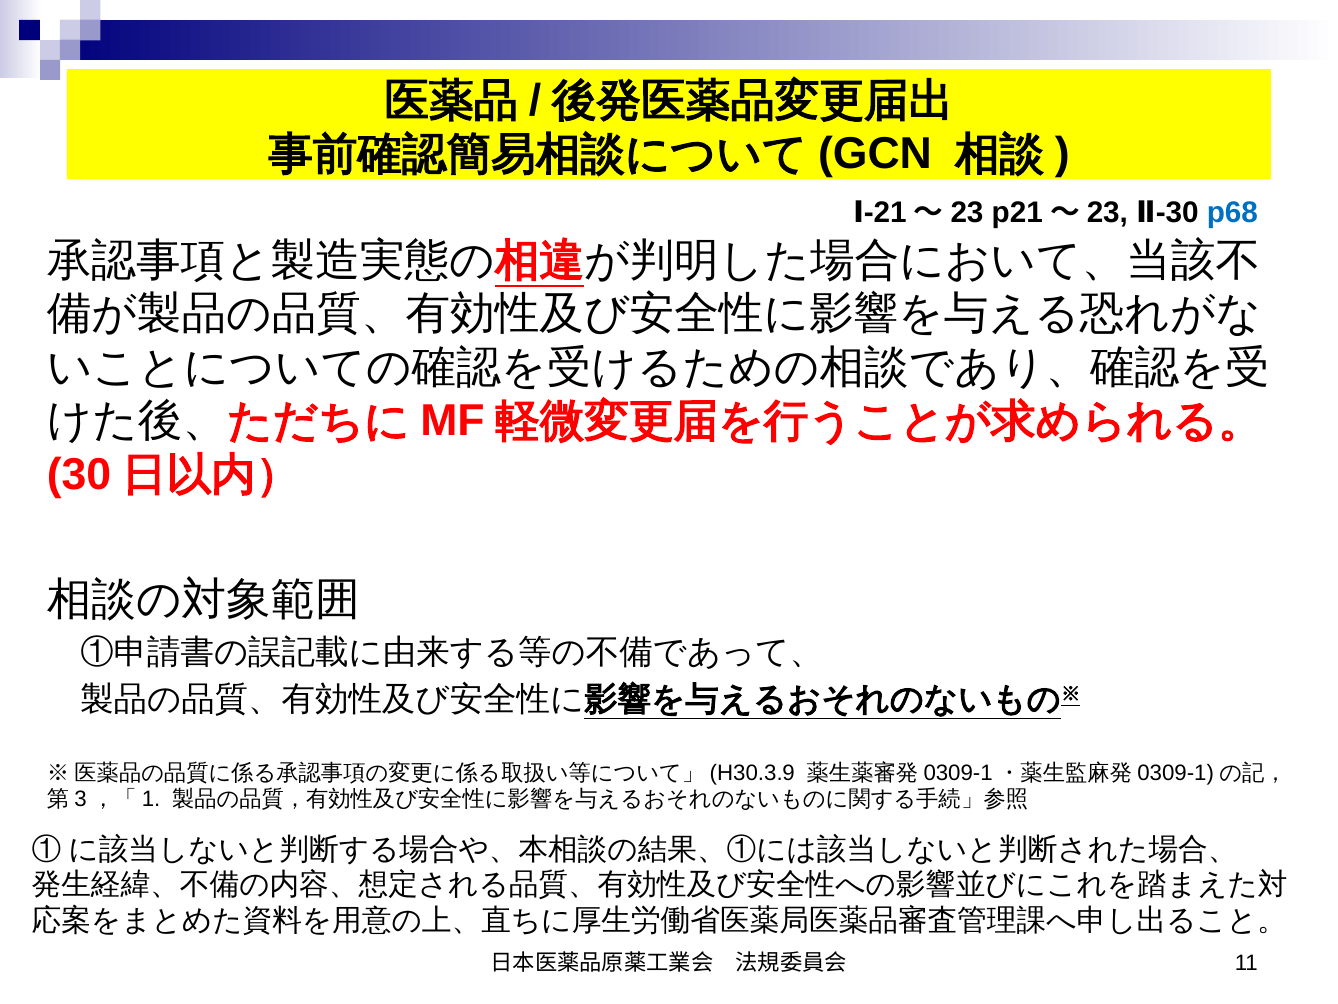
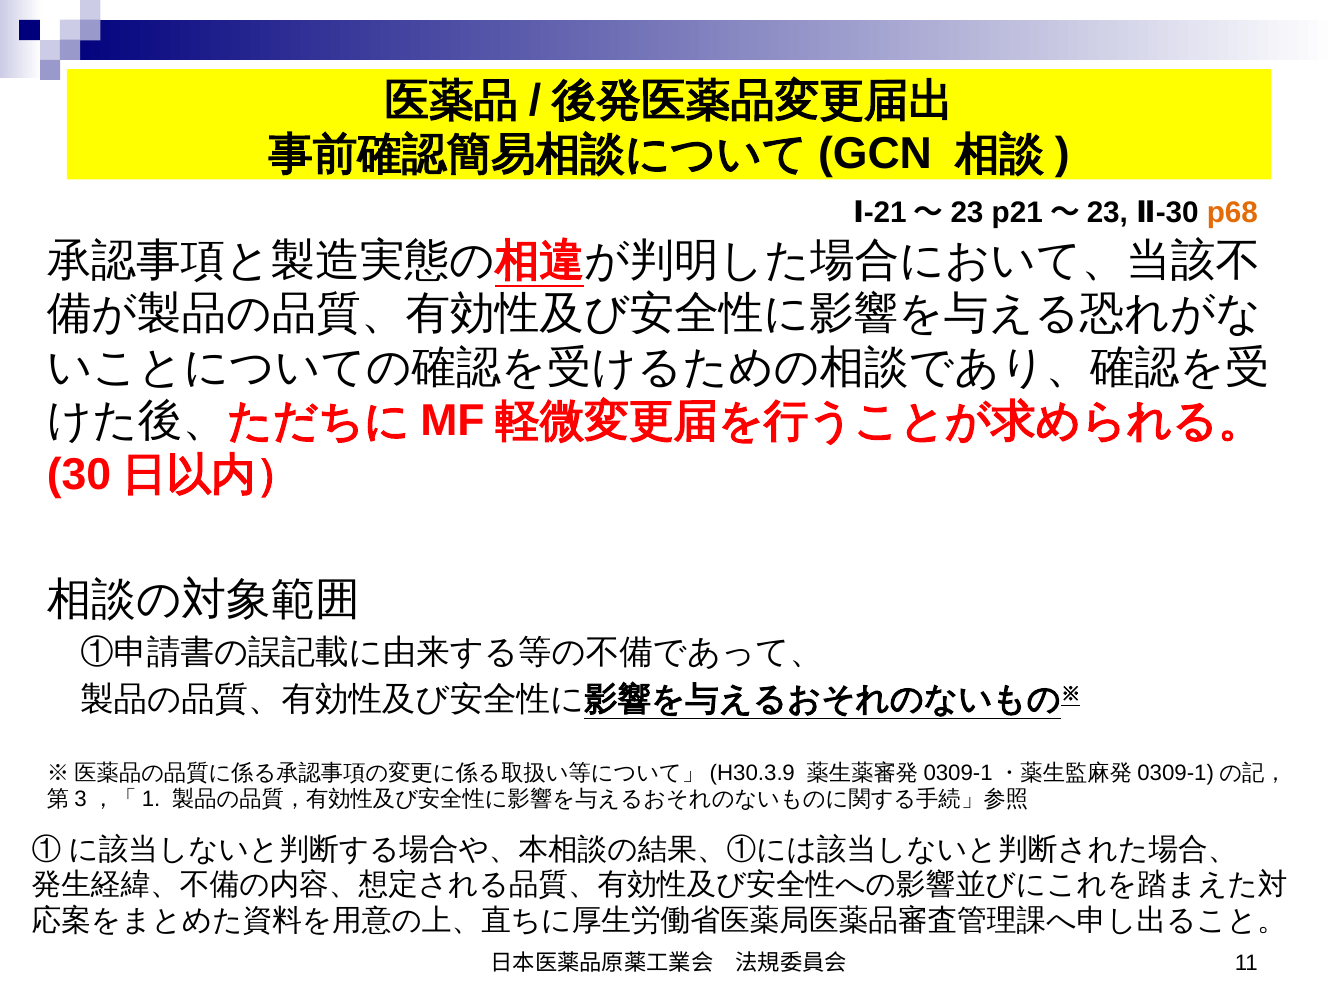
p68 colour: blue -> orange
